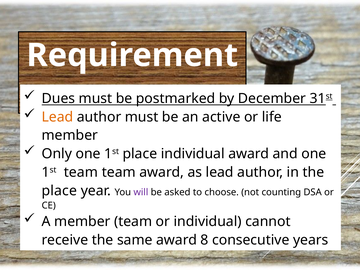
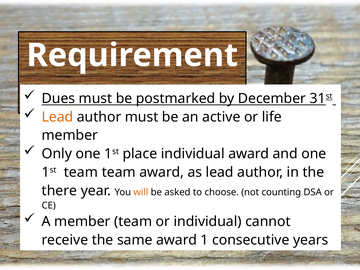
place at (59, 191): place -> there
will colour: purple -> orange
8: 8 -> 1
